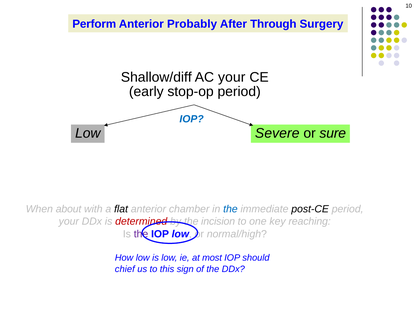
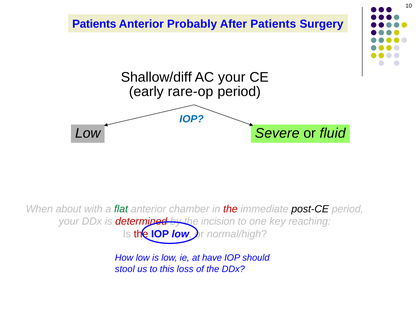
Perform at (94, 24): Perform -> Patients
After Through: Through -> Patients
stop-op: stop-op -> rare-op
sure: sure -> fluid
flat colour: black -> green
the at (230, 209) colour: blue -> red
the at (141, 234) colour: purple -> red
most: most -> have
chief: chief -> stool
sign: sign -> loss
